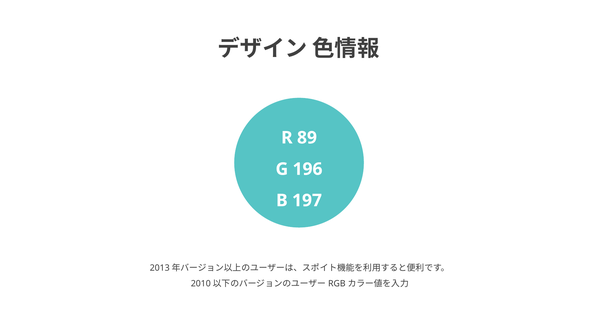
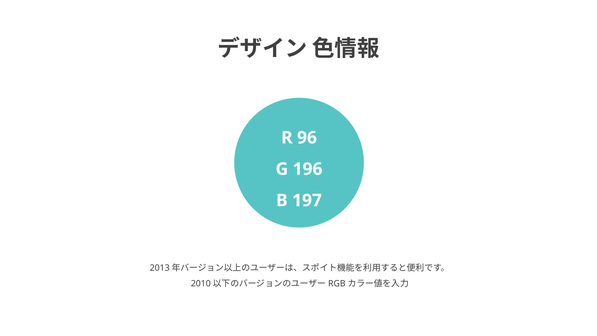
89: 89 -> 96
